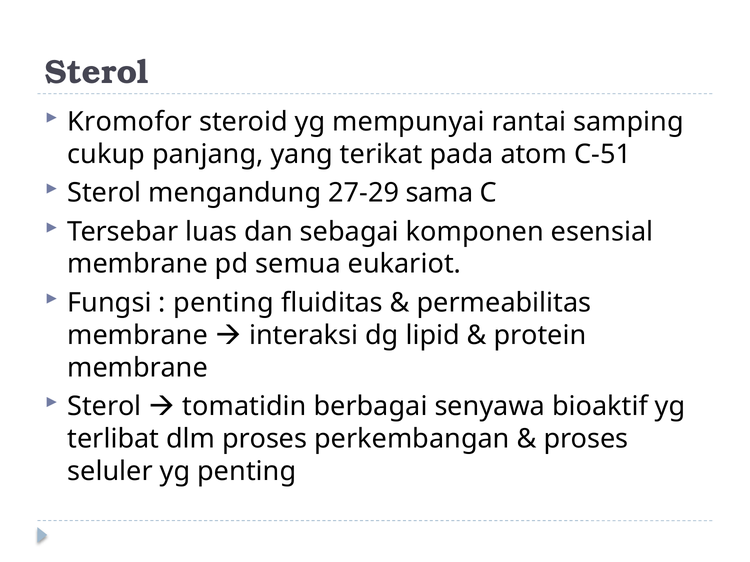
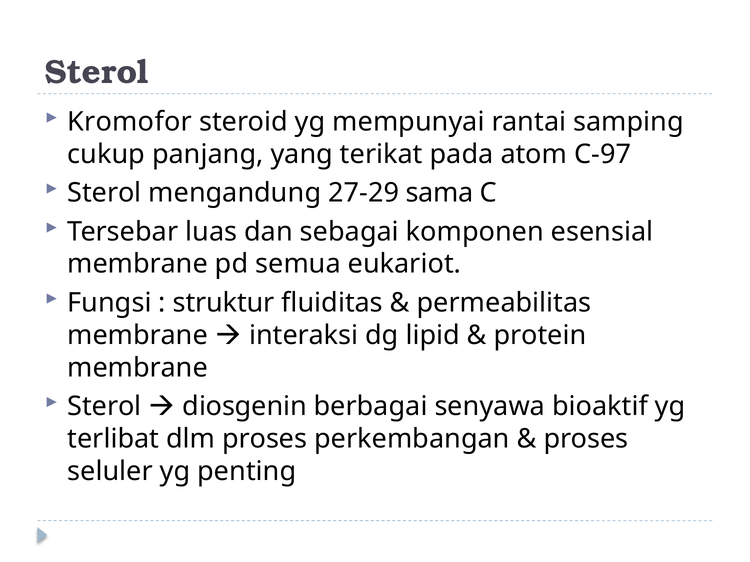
C-51: C-51 -> C-97
penting at (223, 303): penting -> struktur
tomatidin: tomatidin -> diosgenin
